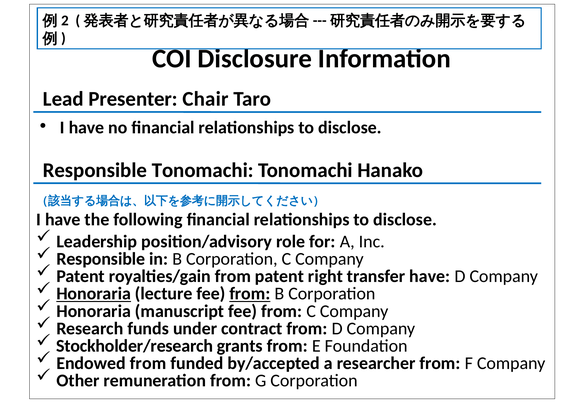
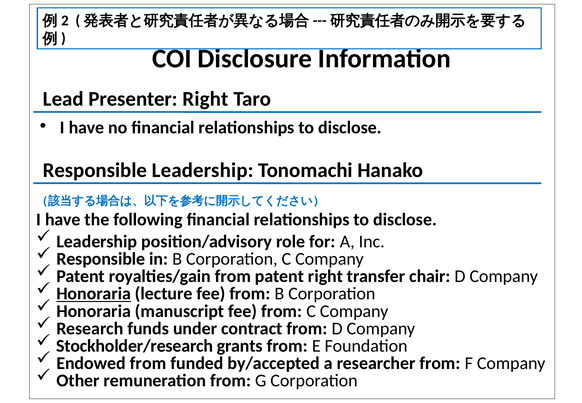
Presenter Chair: Chair -> Right
Responsible Tonomachi: Tonomachi -> Leadership
transfer have: have -> chair
from at (250, 294) underline: present -> none
